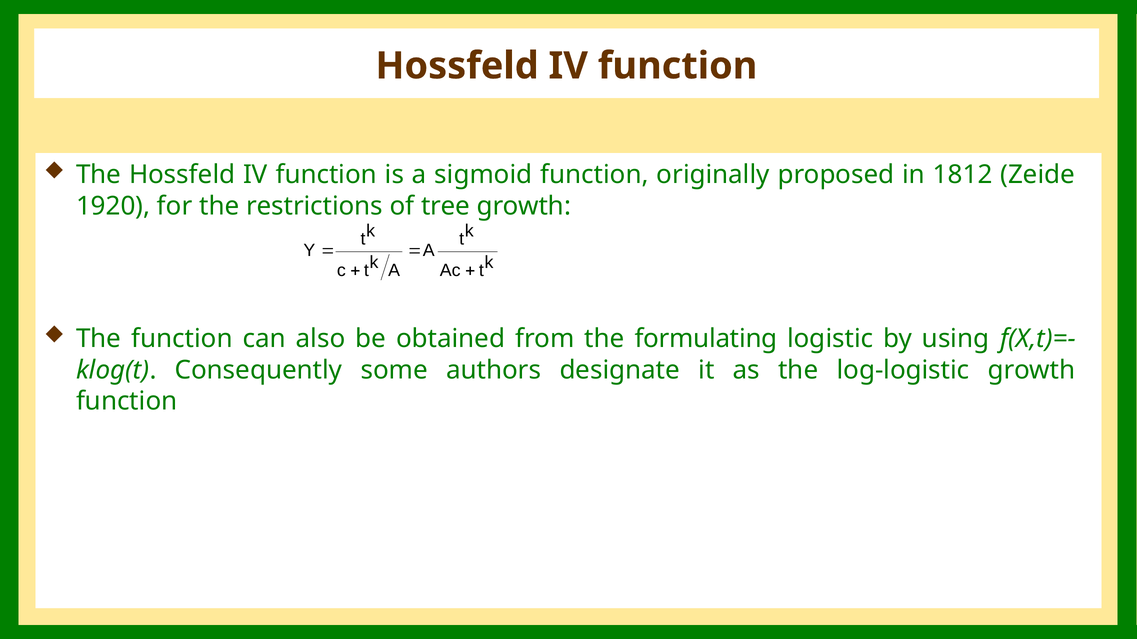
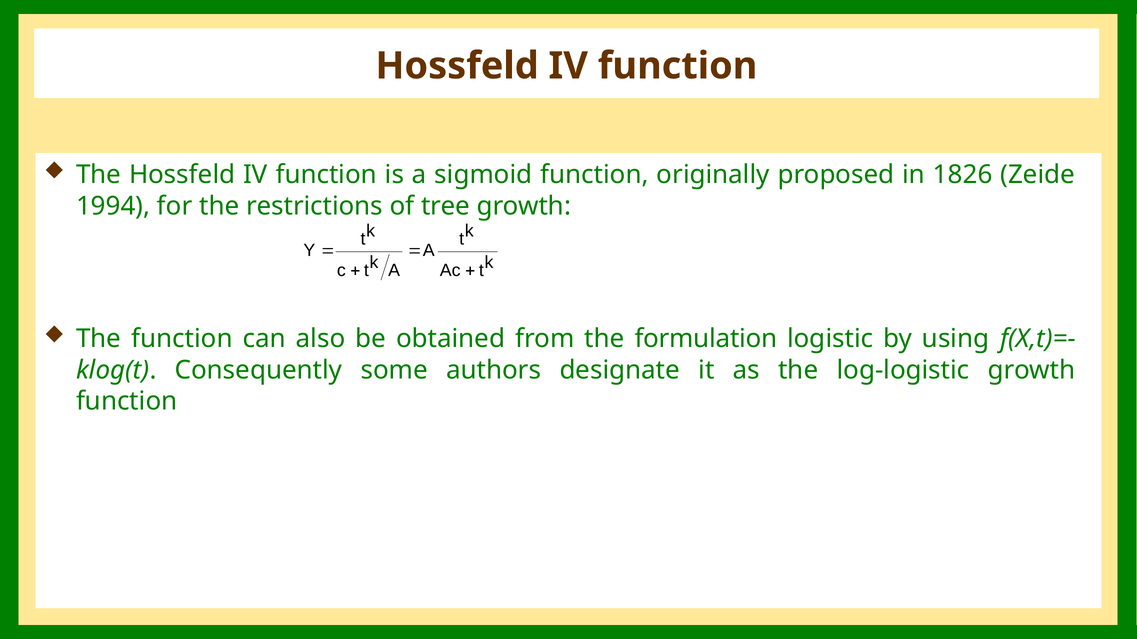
1812: 1812 -> 1826
1920: 1920 -> 1994
formulating: formulating -> formulation
